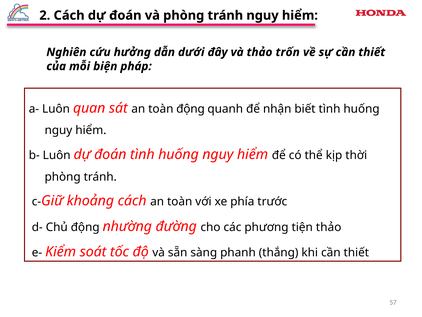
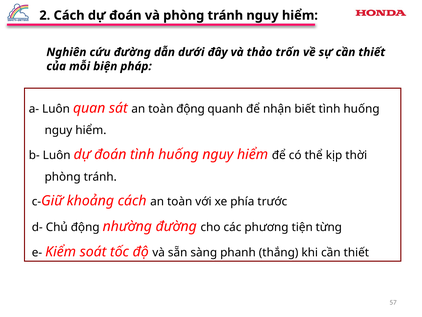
cứu hưởng: hưởng -> đường
tiện thảo: thảo -> từng
